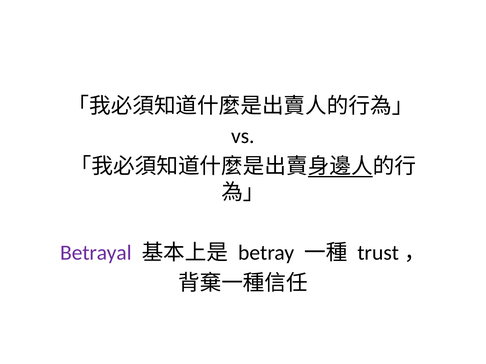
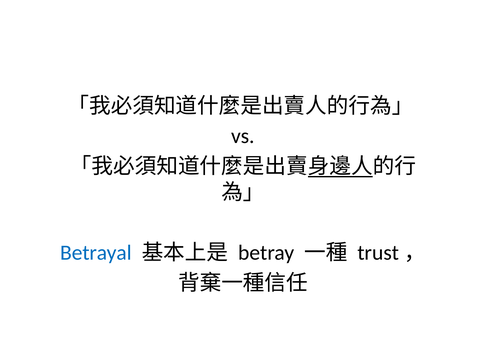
Betrayal colour: purple -> blue
